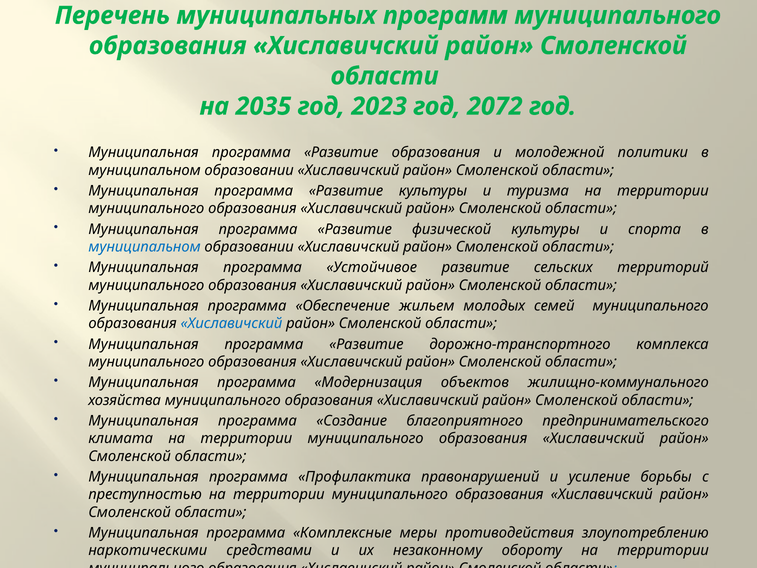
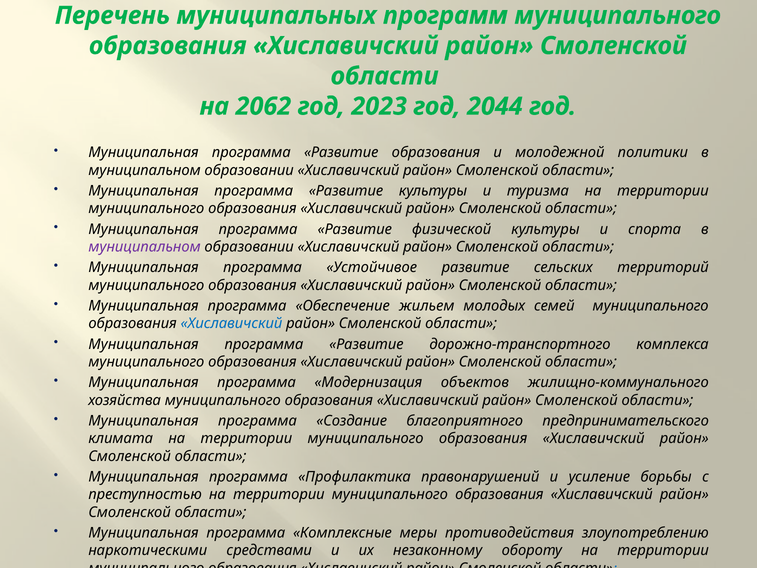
2035: 2035 -> 2062
2072: 2072 -> 2044
муниципальном at (145, 247) colour: blue -> purple
